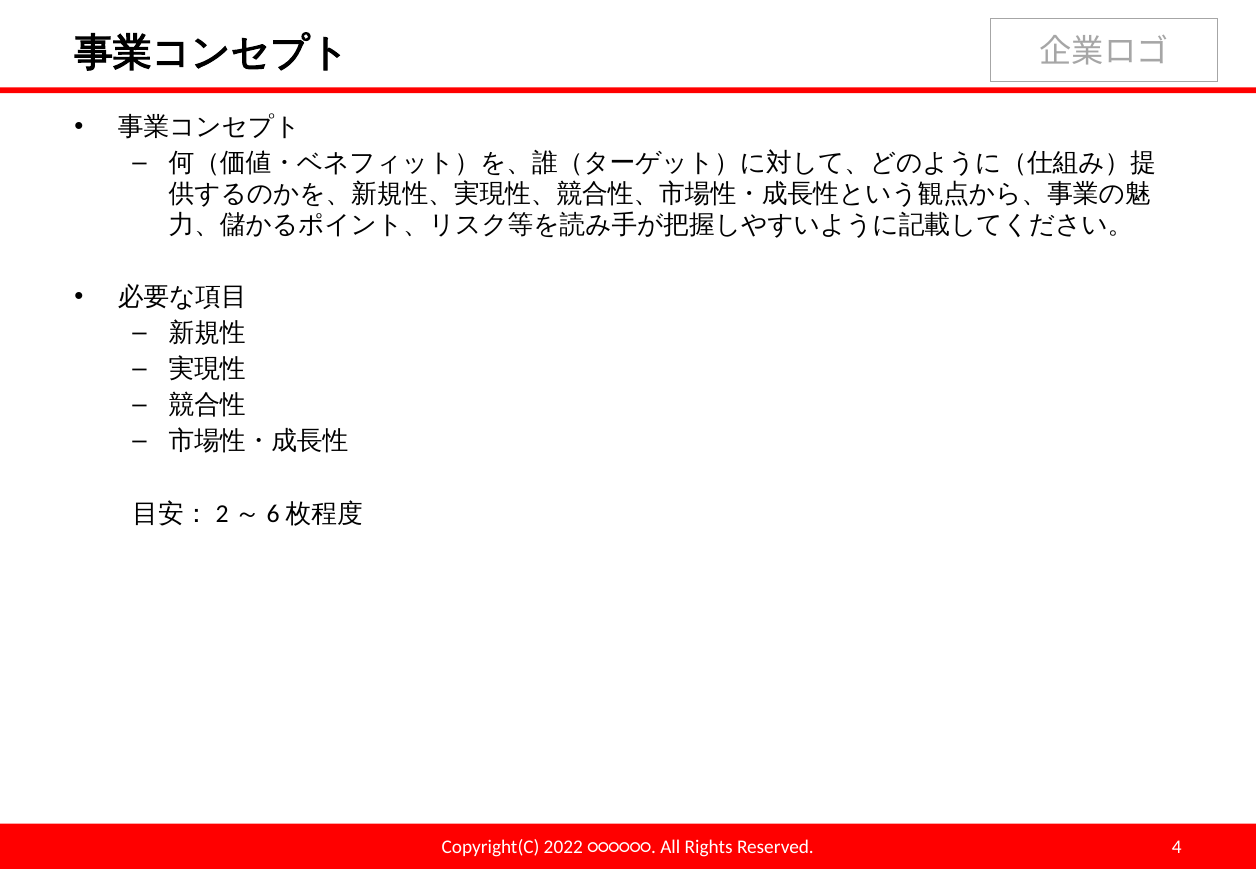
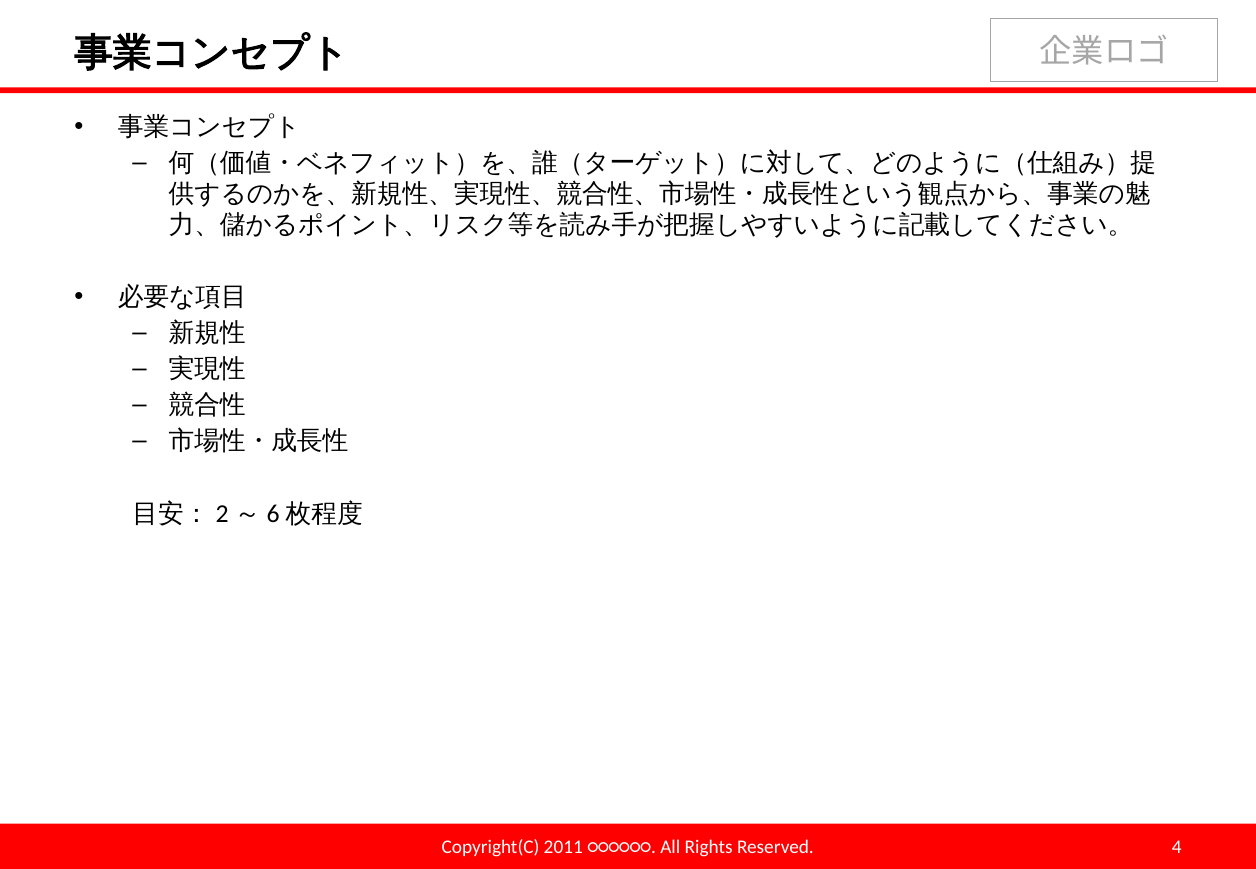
2022: 2022 -> 2011
